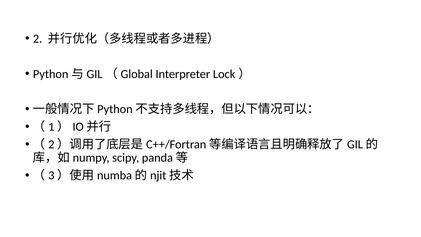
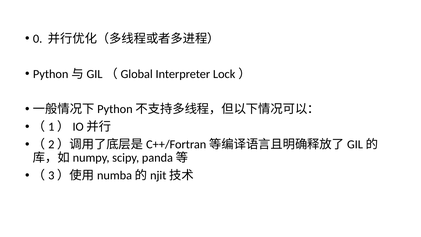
2: 2 -> 0
